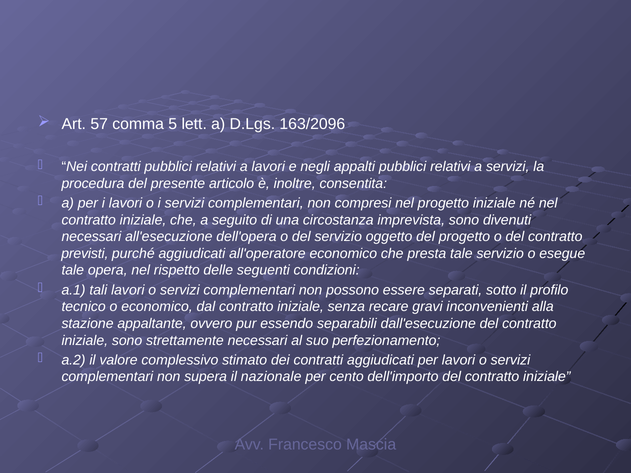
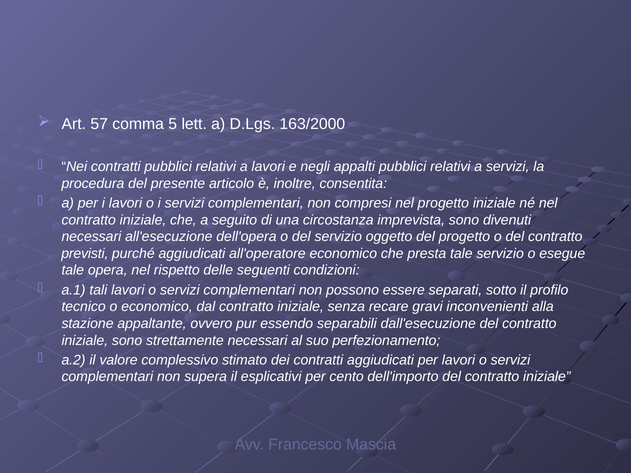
163/2096: 163/2096 -> 163/2000
nazionale: nazionale -> esplicativi
